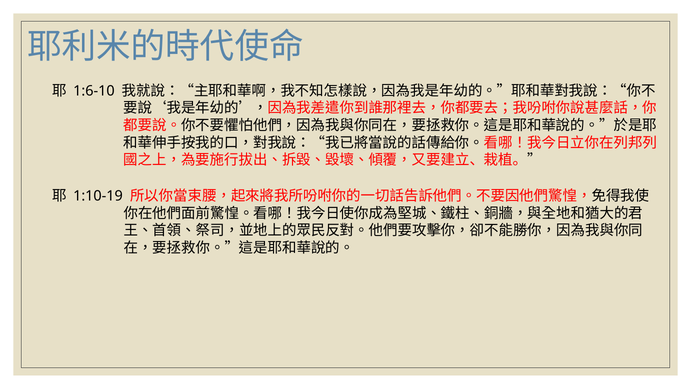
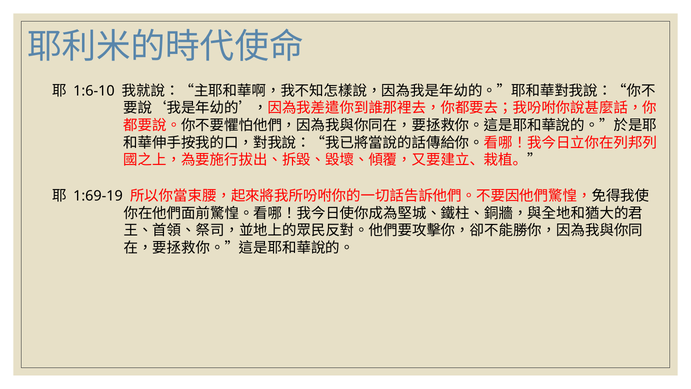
1:10-19: 1:10-19 -> 1:69-19
